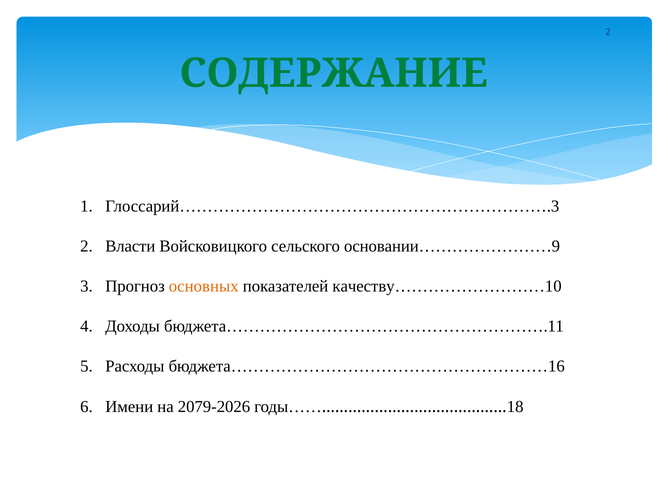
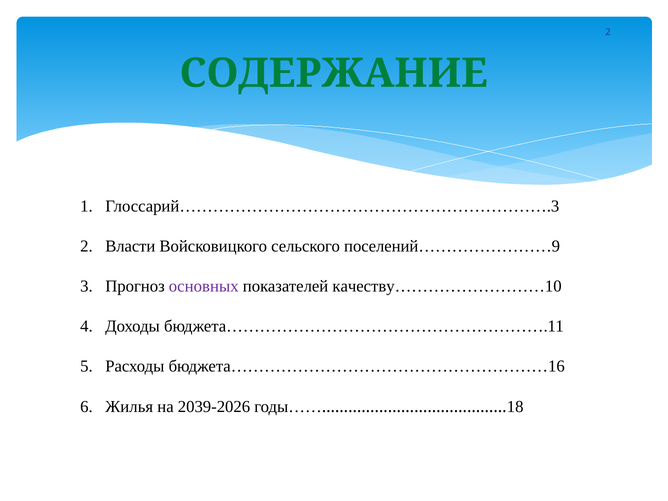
основании……………………9: основании……………………9 -> поселений……………………9
основных colour: orange -> purple
Имени: Имени -> Жилья
2079-2026: 2079-2026 -> 2039-2026
